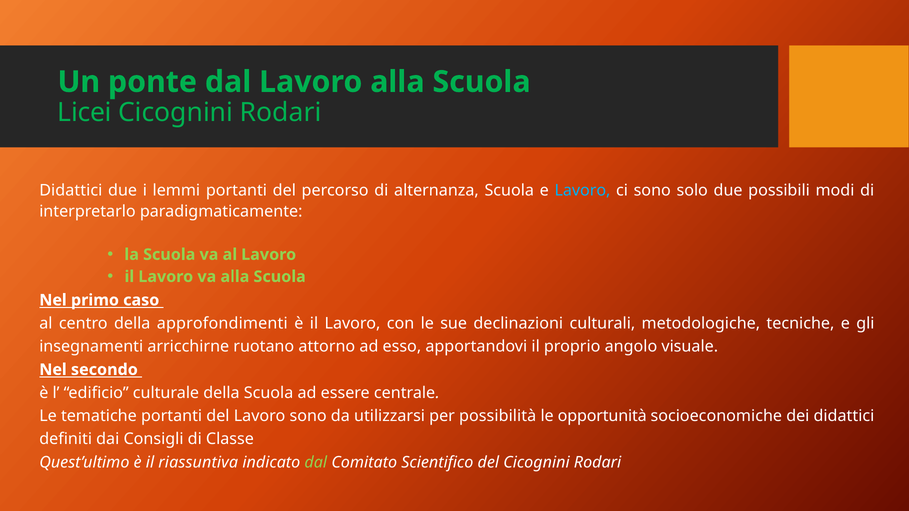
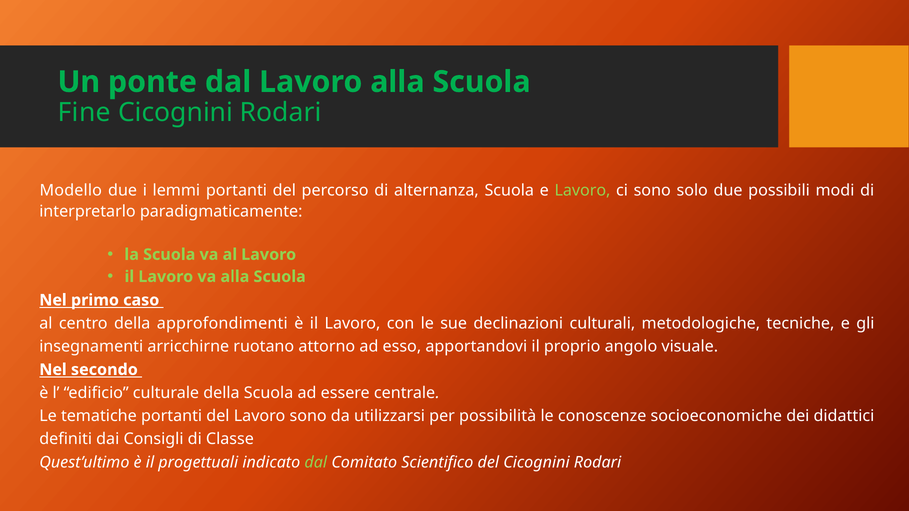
Licei: Licei -> Fine
Didattici at (71, 190): Didattici -> Modello
Lavoro at (582, 190) colour: light blue -> light green
opportunità: opportunità -> conoscenze
riassuntiva: riassuntiva -> progettuali
